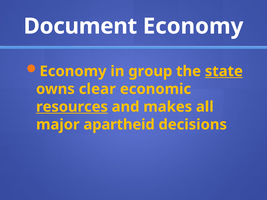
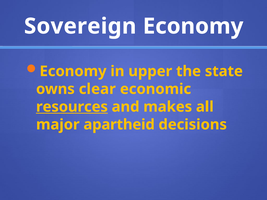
Document: Document -> Sovereign
group: group -> upper
state underline: present -> none
